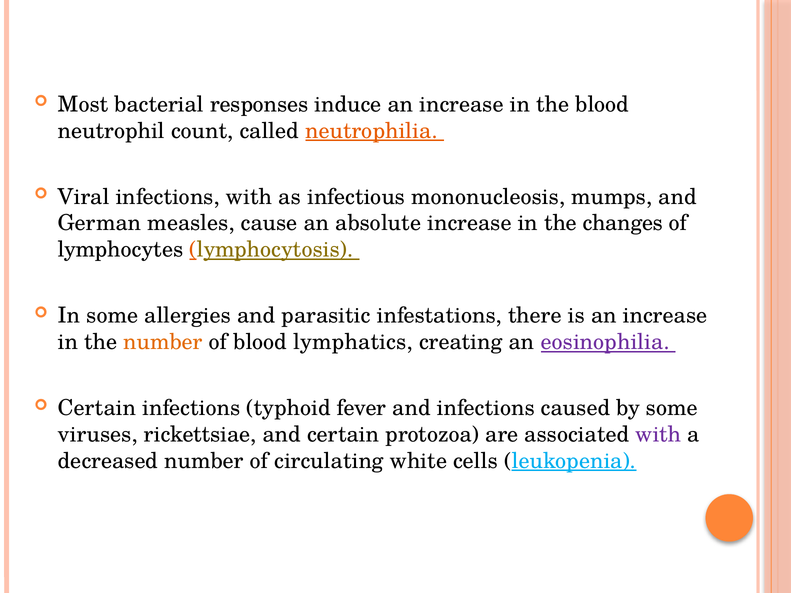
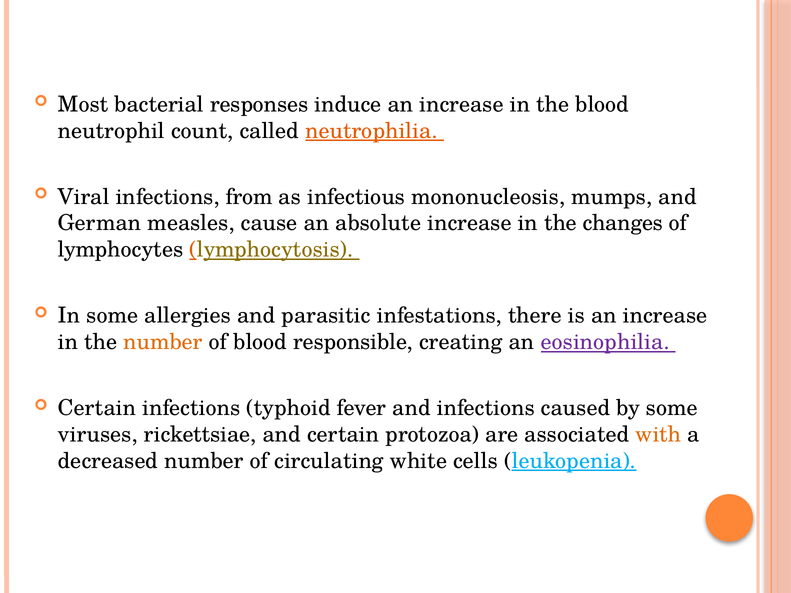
infections with: with -> from
lymphatics: lymphatics -> responsible
with at (658, 435) colour: purple -> orange
